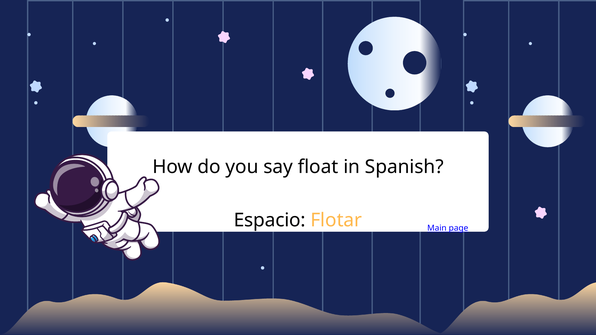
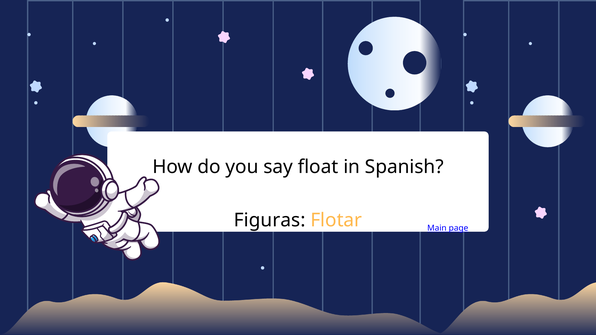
Espacio: Espacio -> Figuras
